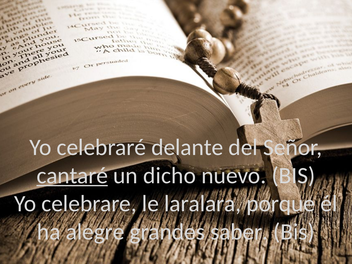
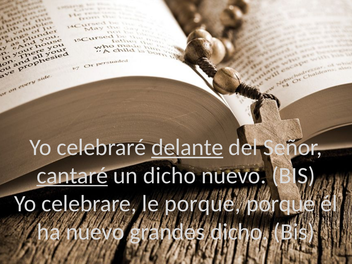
delante underline: none -> present
le laralara: laralara -> porque
ha alegre: alegre -> nuevo
grandes saber: saber -> dicho
